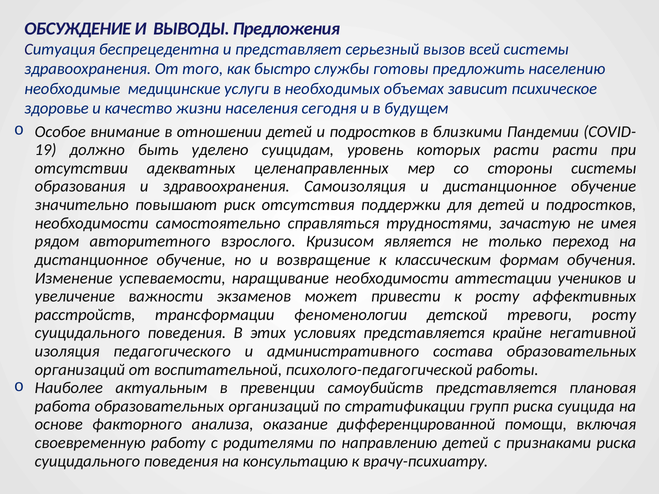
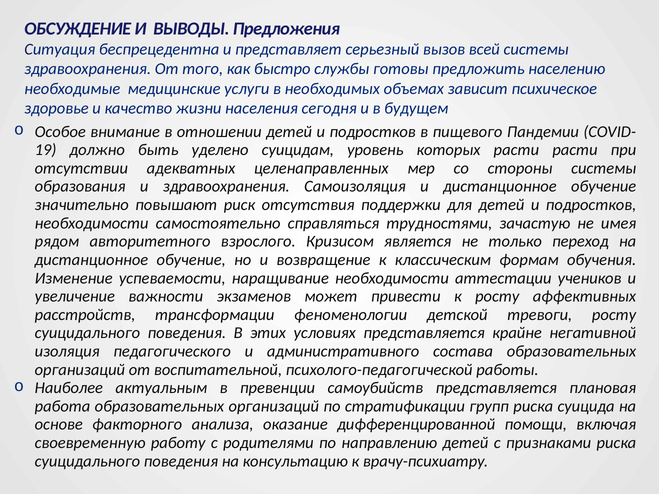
близкими: близкими -> пищевого
